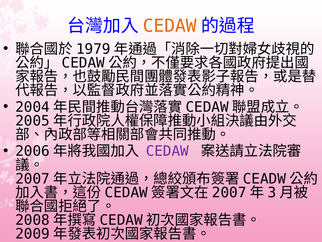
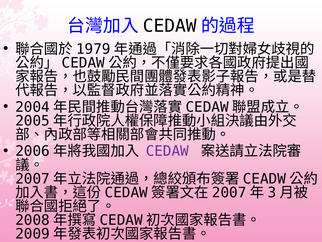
CEDAW at (170, 26) colour: orange -> black
